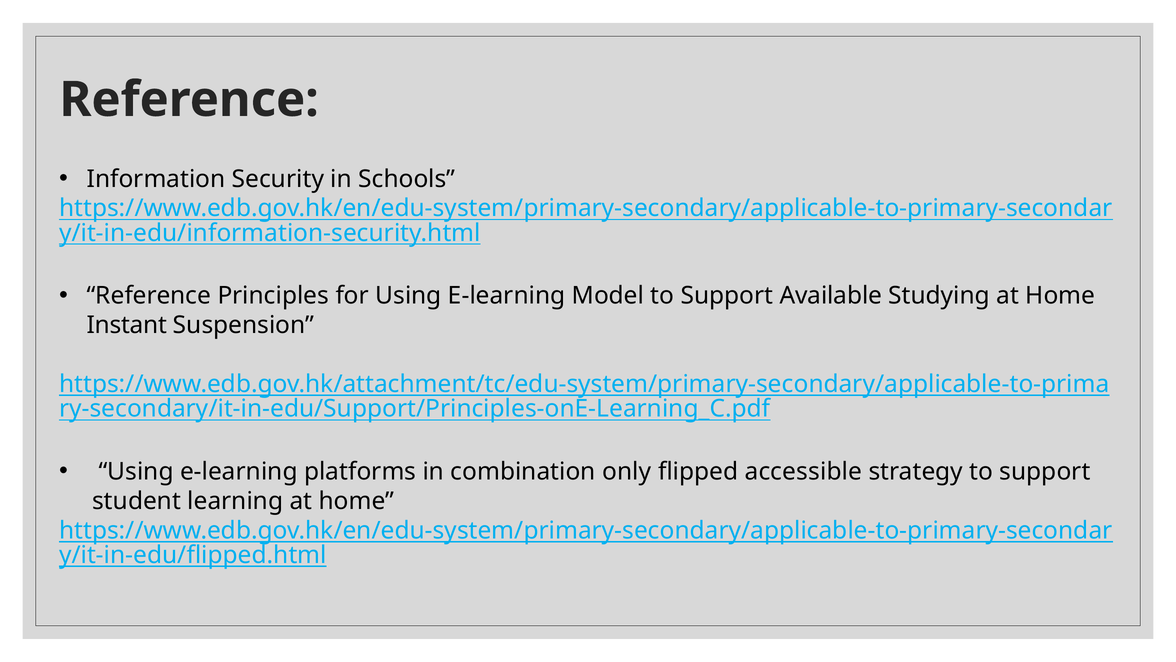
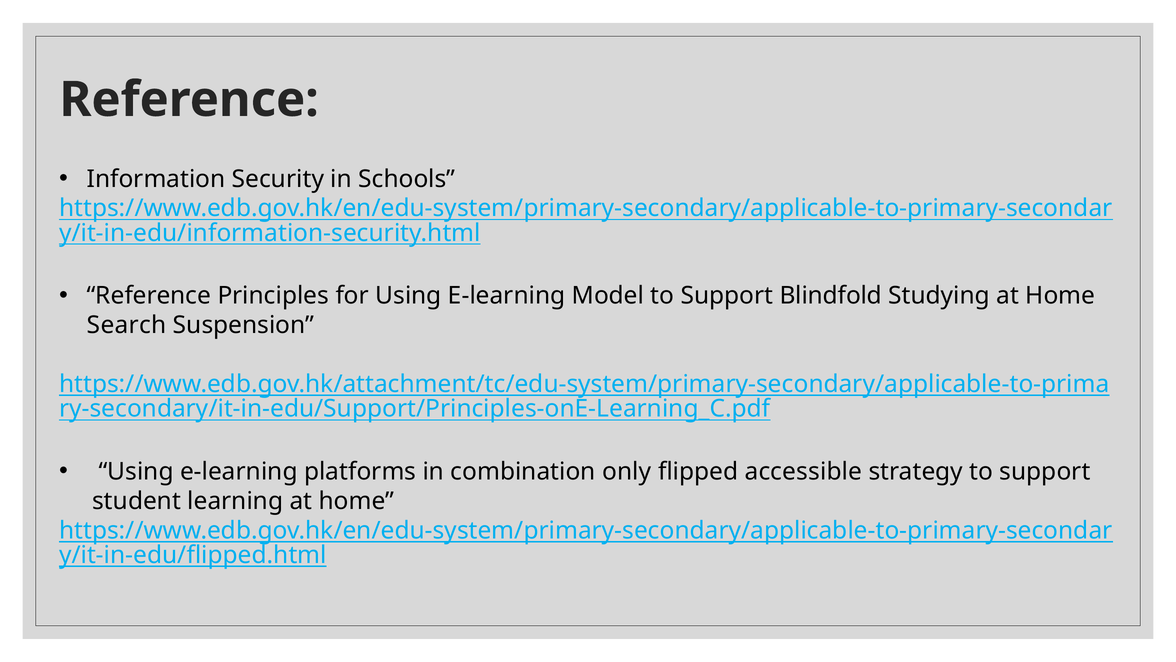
Available: Available -> Blindfold
Instant: Instant -> Search
